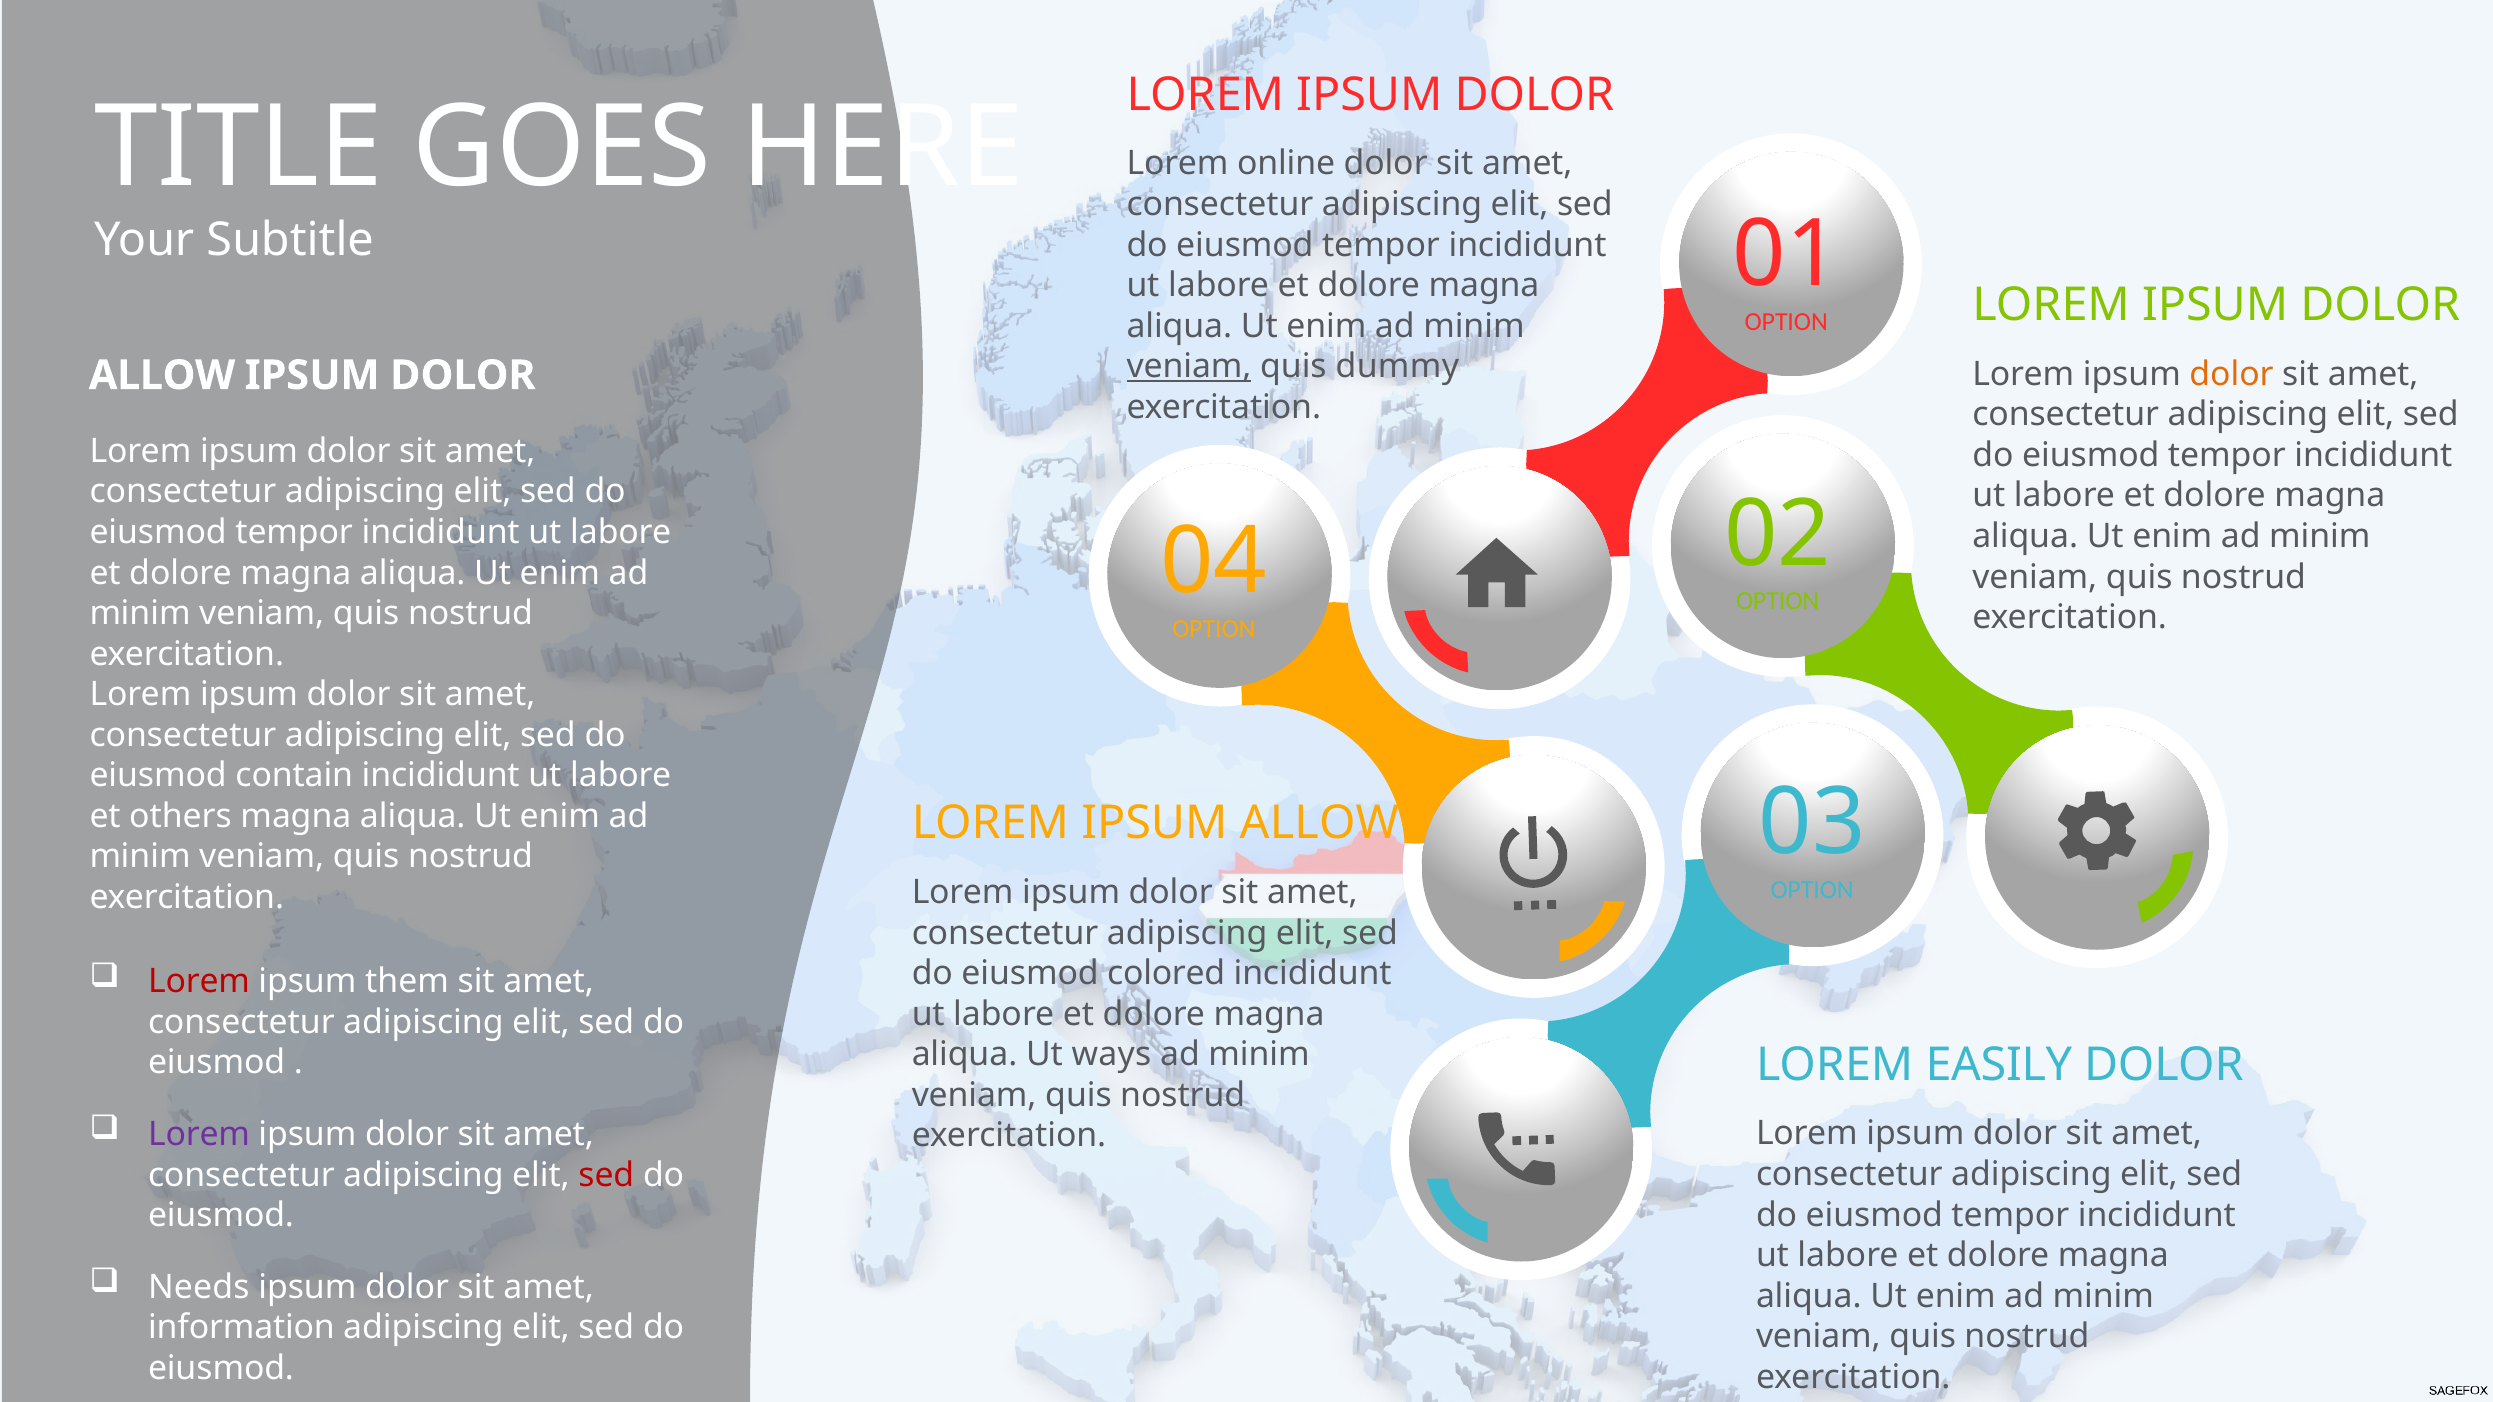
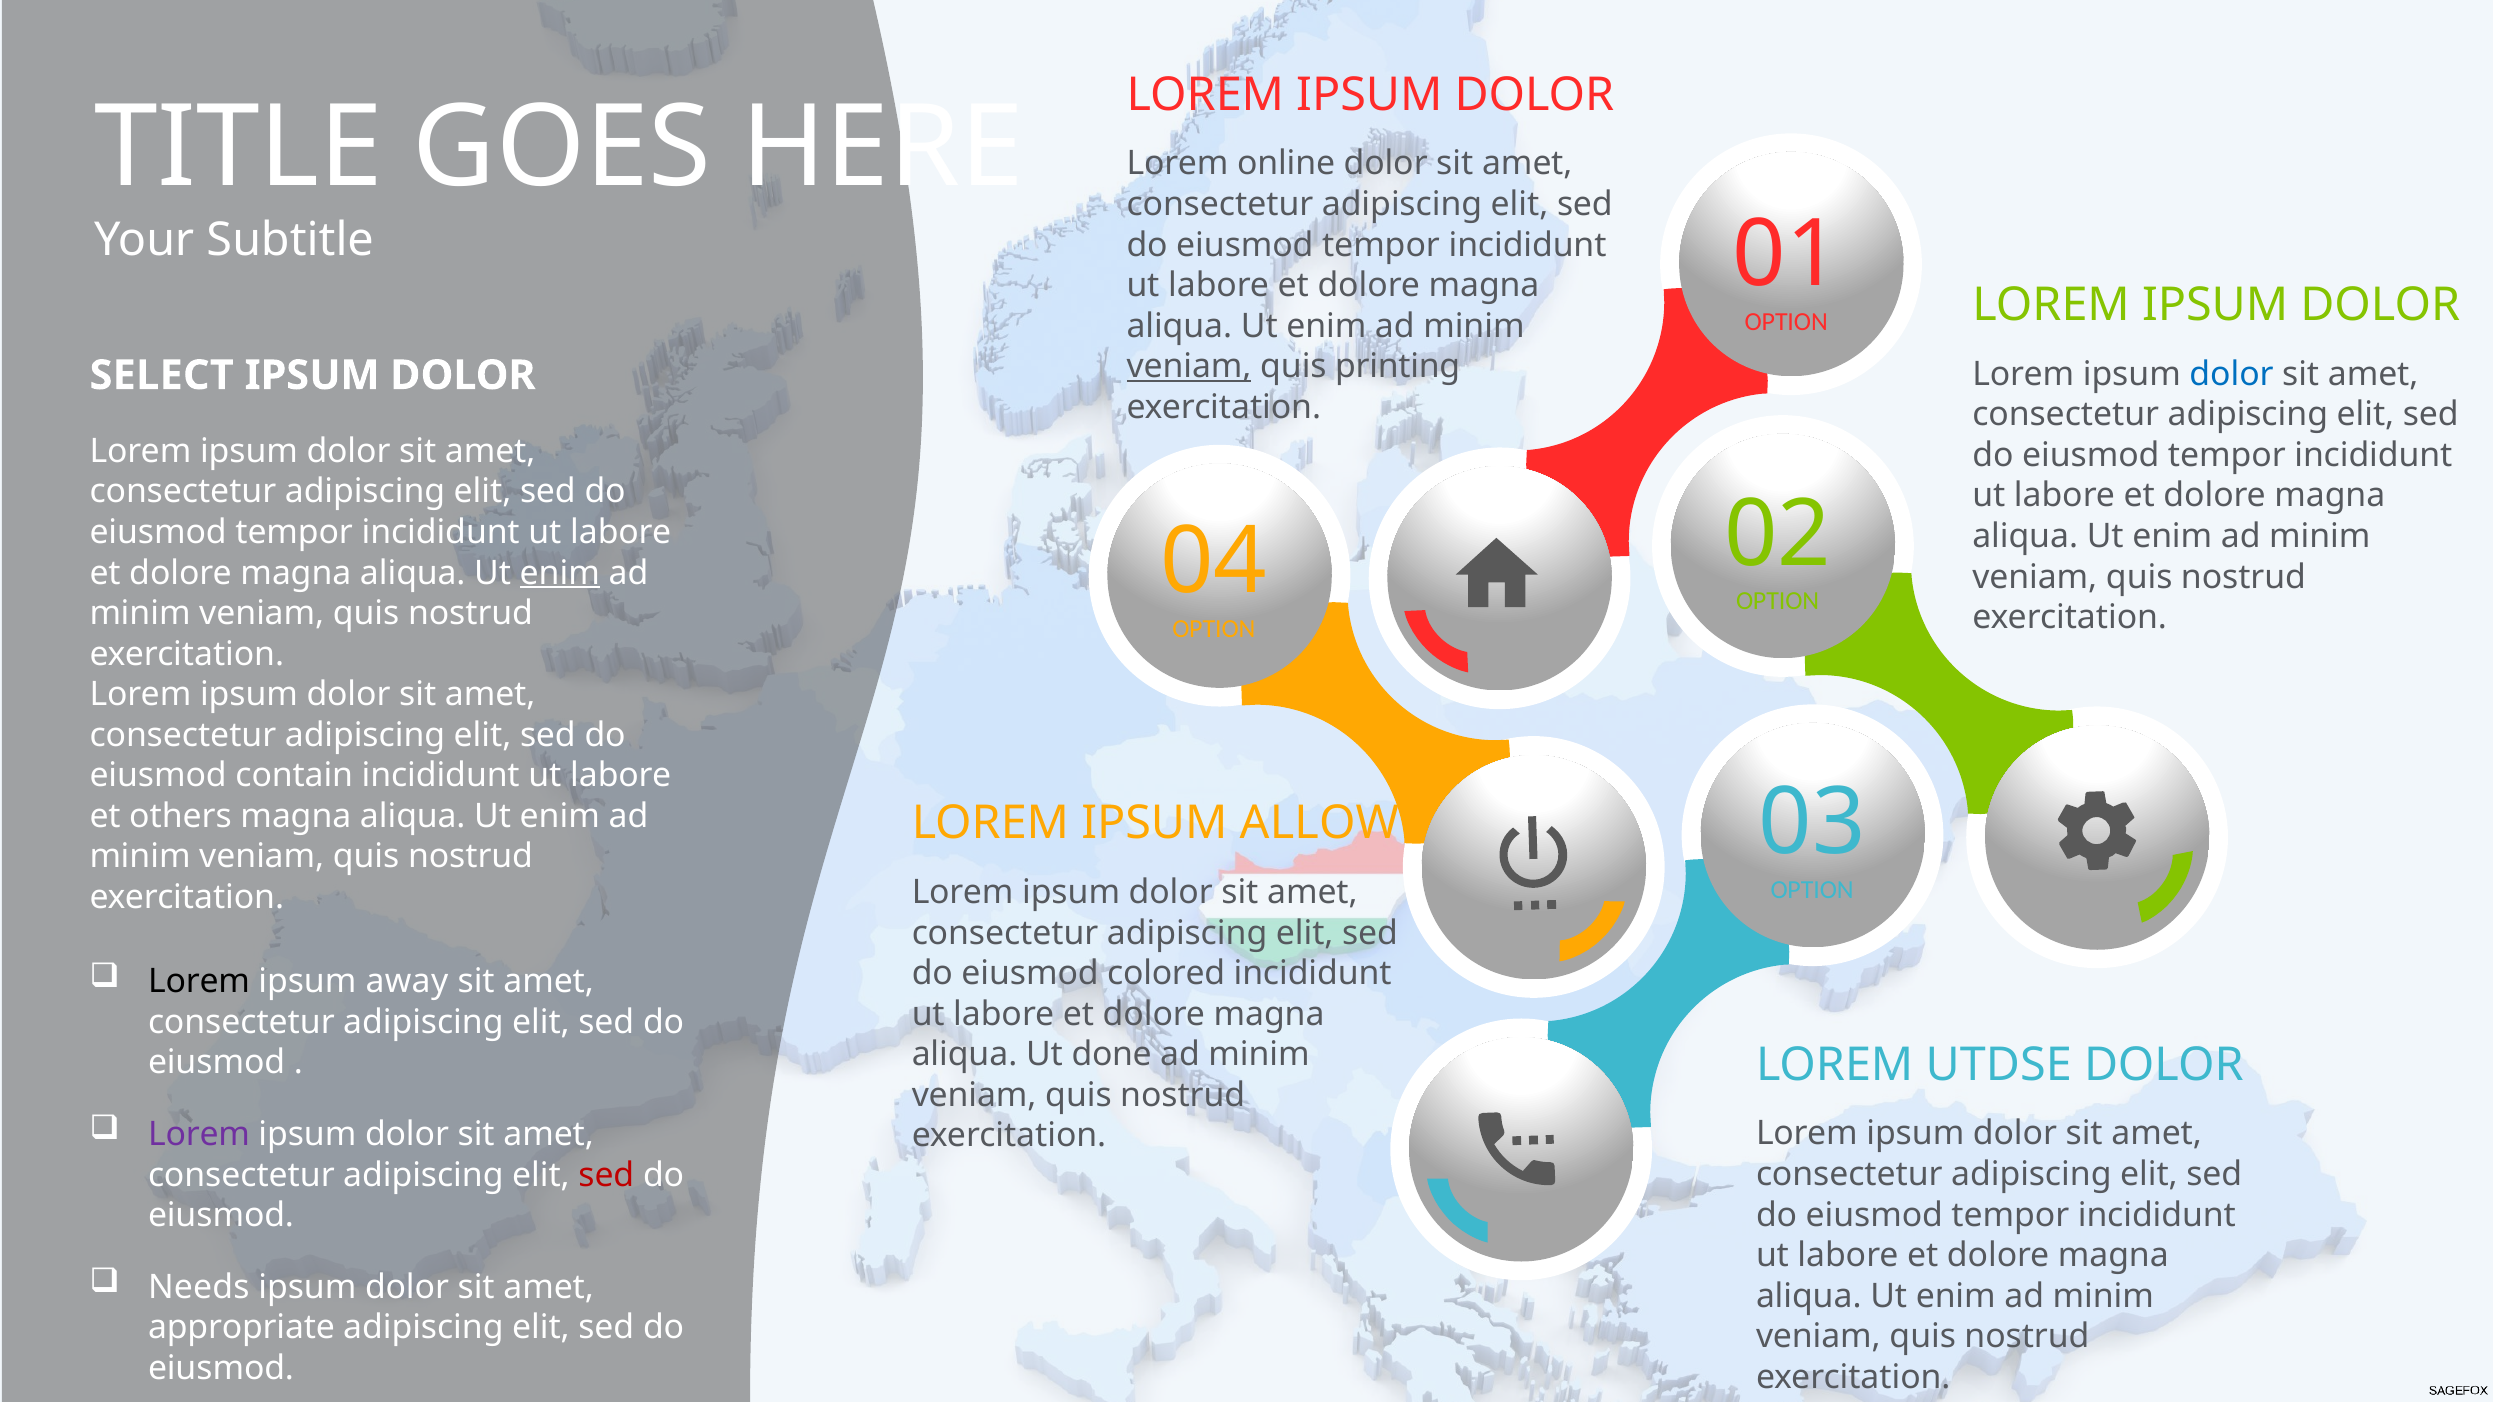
dummy: dummy -> printing
dolor at (2232, 374) colour: orange -> blue
ALLOW at (162, 375): ALLOW -> SELECT
enim at (560, 573) underline: none -> present
Lorem at (199, 982) colour: red -> black
them: them -> away
ways: ways -> done
EASILY: EASILY -> UTDSE
information: information -> appropriate
